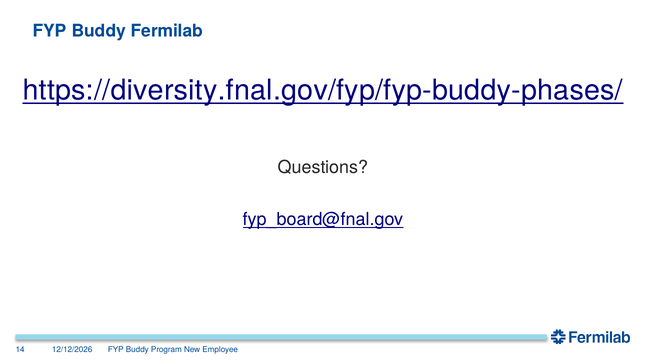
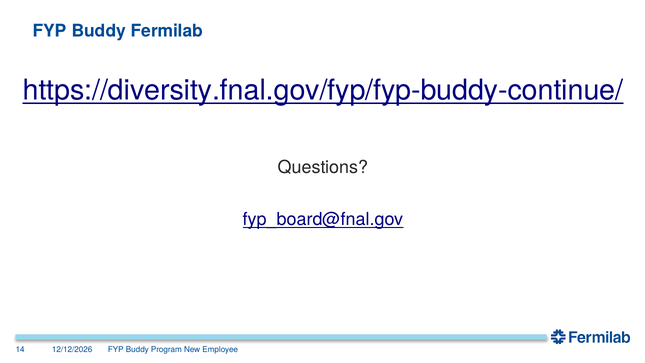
https://diversity.fnal.gov/fyp/fyp-buddy-phases/: https://diversity.fnal.gov/fyp/fyp-buddy-phases/ -> https://diversity.fnal.gov/fyp/fyp-buddy-continue/
